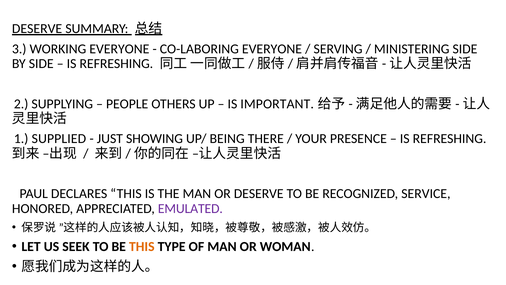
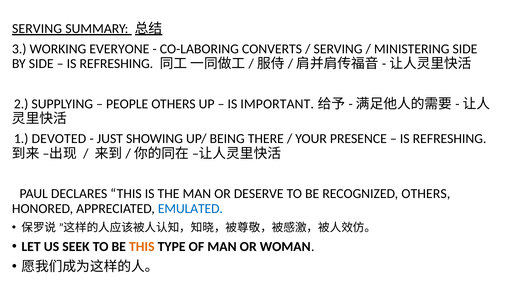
DESERVE at (37, 29): DESERVE -> SERVING
CO-LABORING EVERYONE: EVERYONE -> CONVERTS
SUPPLIED: SUPPLIED -> DEVOTED
RECOGNIZED SERVICE: SERVICE -> OTHERS
EMULATED colour: purple -> blue
